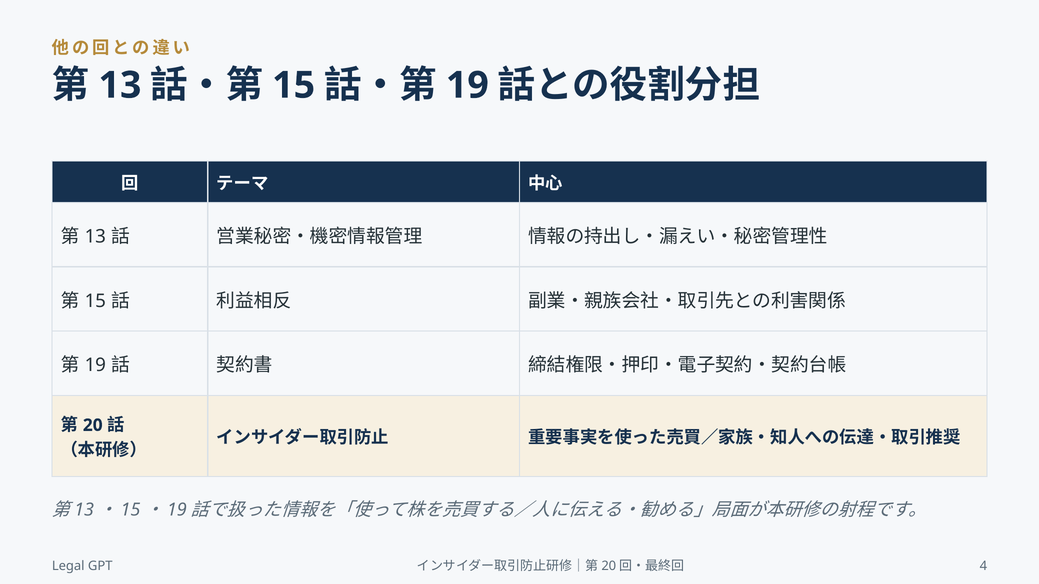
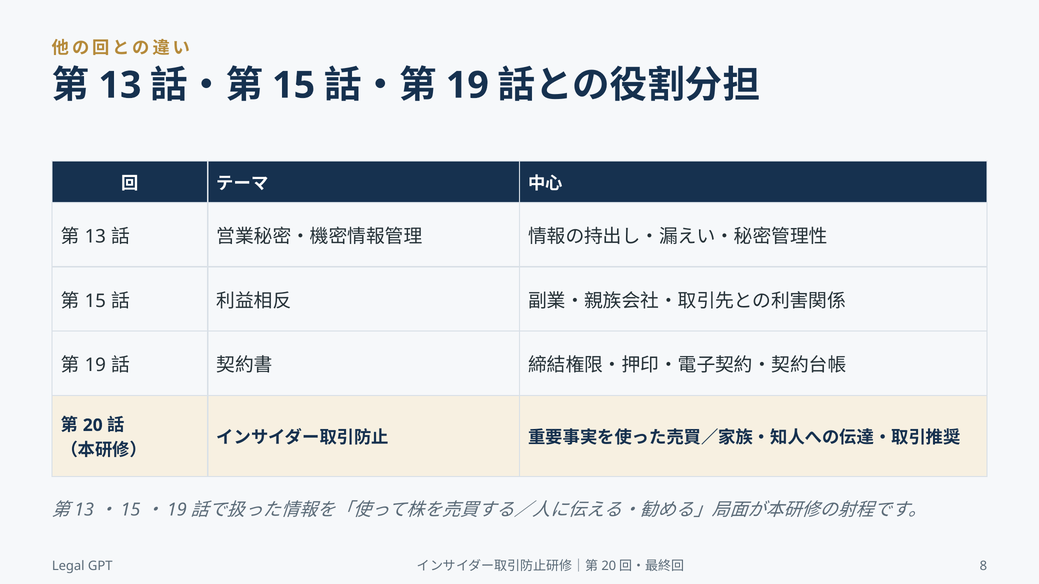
4: 4 -> 8
